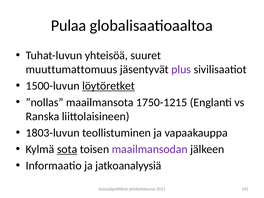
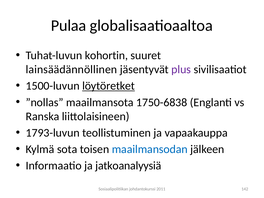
yhteisöä: yhteisöä -> kohortin
muuttumattomuus: muuttumattomuus -> lainsäädännöllinen
1750-1215: 1750-1215 -> 1750-6838
1803-luvun: 1803-luvun -> 1793-luvun
sota underline: present -> none
maailmansodan colour: purple -> blue
